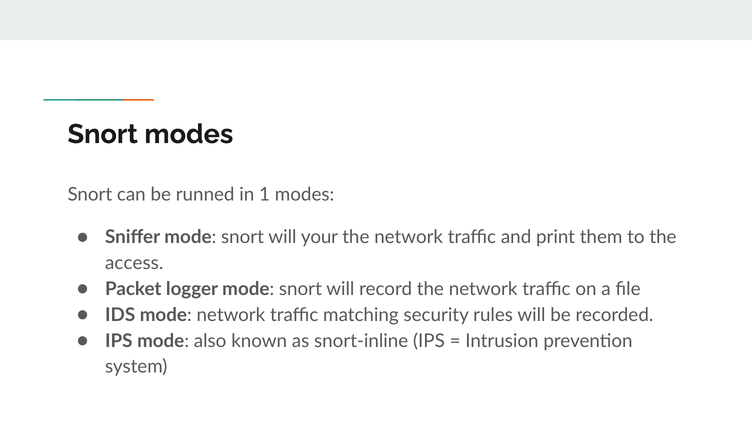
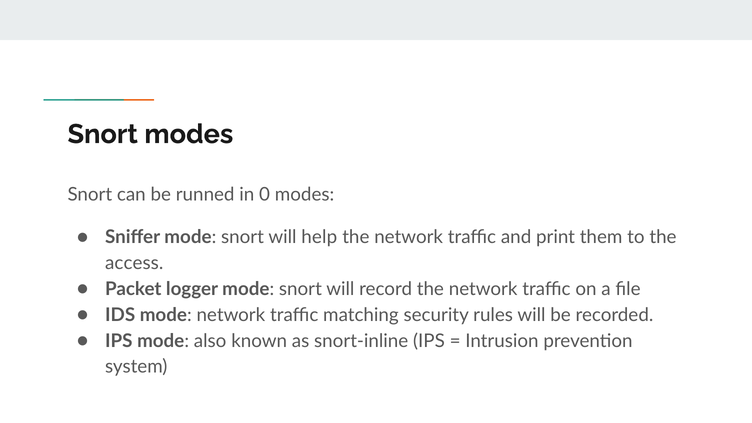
1: 1 -> 0
your: your -> help
